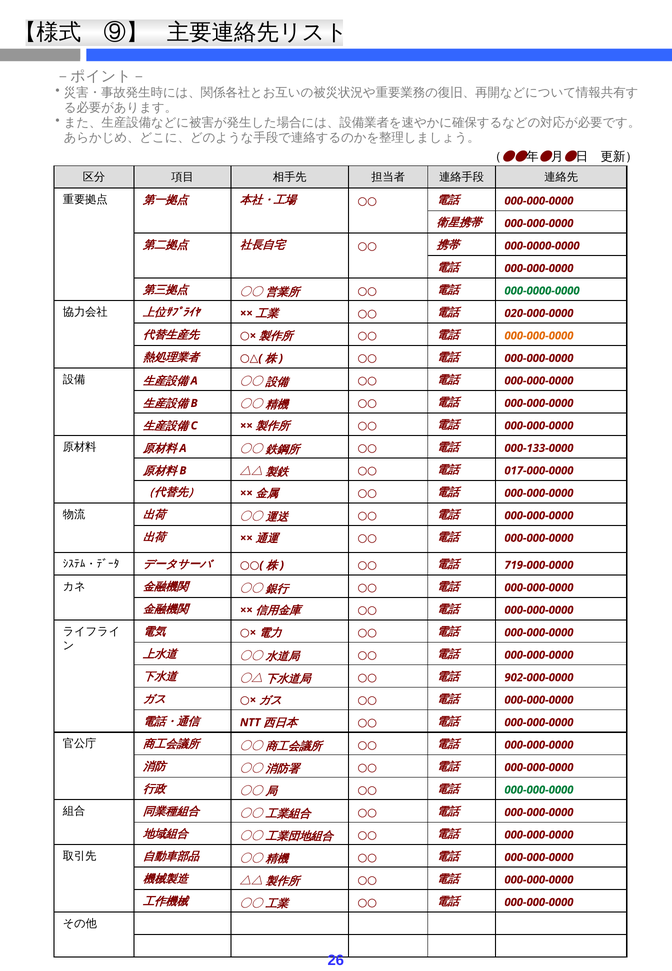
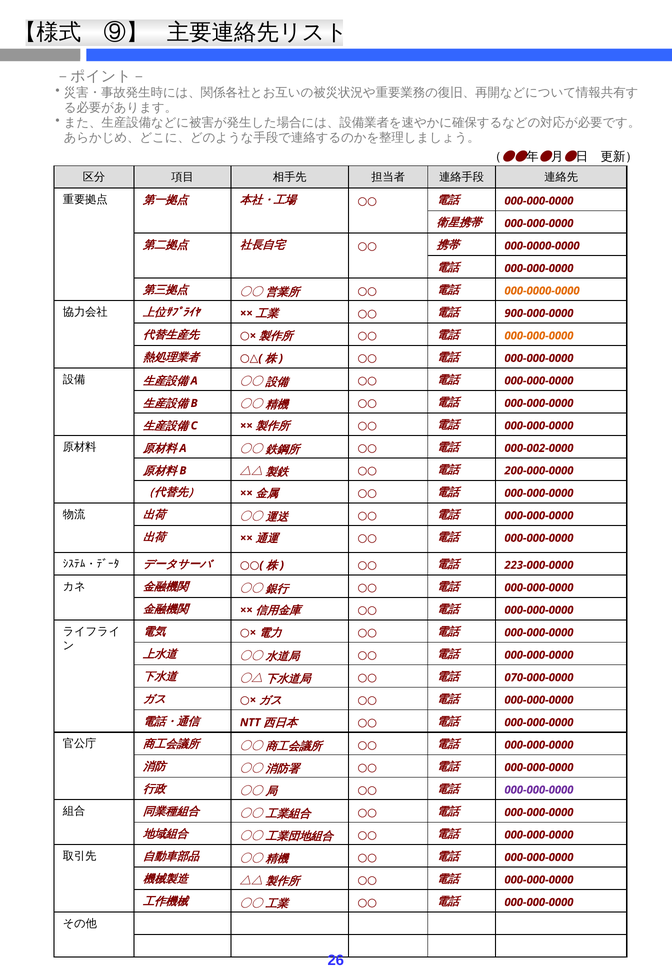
000-0000-0000 at (542, 291) colour: green -> orange
020-000-0000: 020-000-0000 -> 900-000-0000
000-133-0000: 000-133-0000 -> 000-002-0000
017-000-0000: 017-000-0000 -> 200-000-0000
719-000-0000: 719-000-0000 -> 223-000-0000
902-000-0000: 902-000-0000 -> 070-000-0000
000-000-0000 at (539, 790) colour: green -> purple
